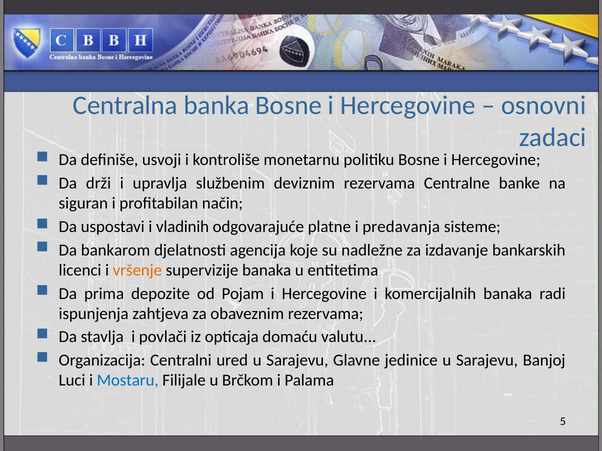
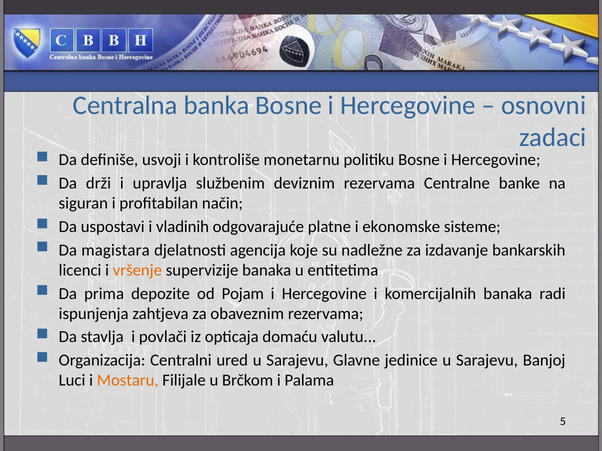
predavanja: predavanja -> ekonomske
bankarom: bankarom -> magistara
Mostaru colour: blue -> orange
